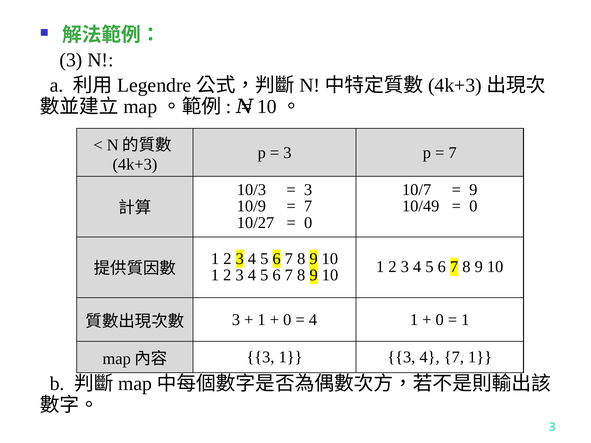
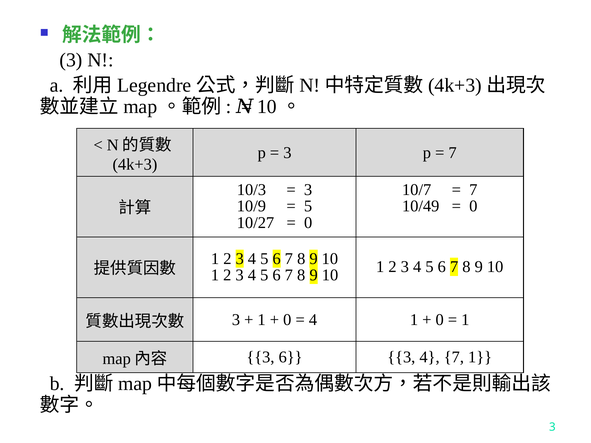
9 at (473, 190): 9 -> 7
7 at (308, 206): 7 -> 5
3 1: 1 -> 6
